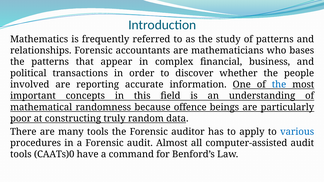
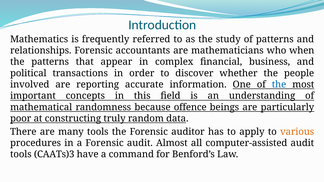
bases: bases -> when
various colour: blue -> orange
CAATs)0: CAATs)0 -> CAATs)3
